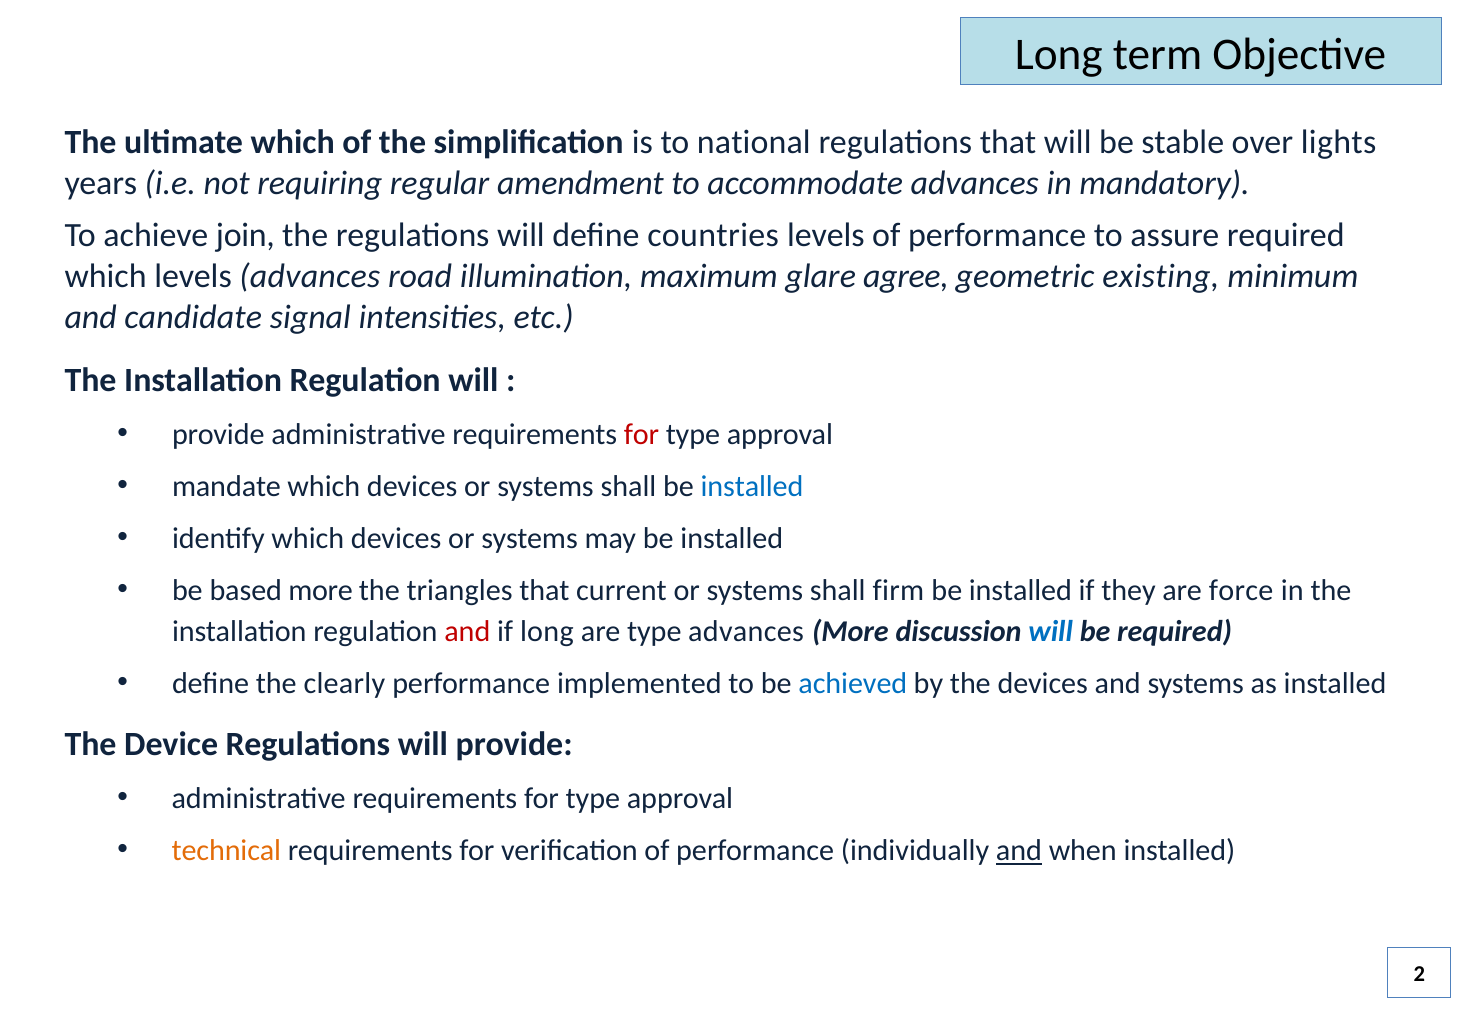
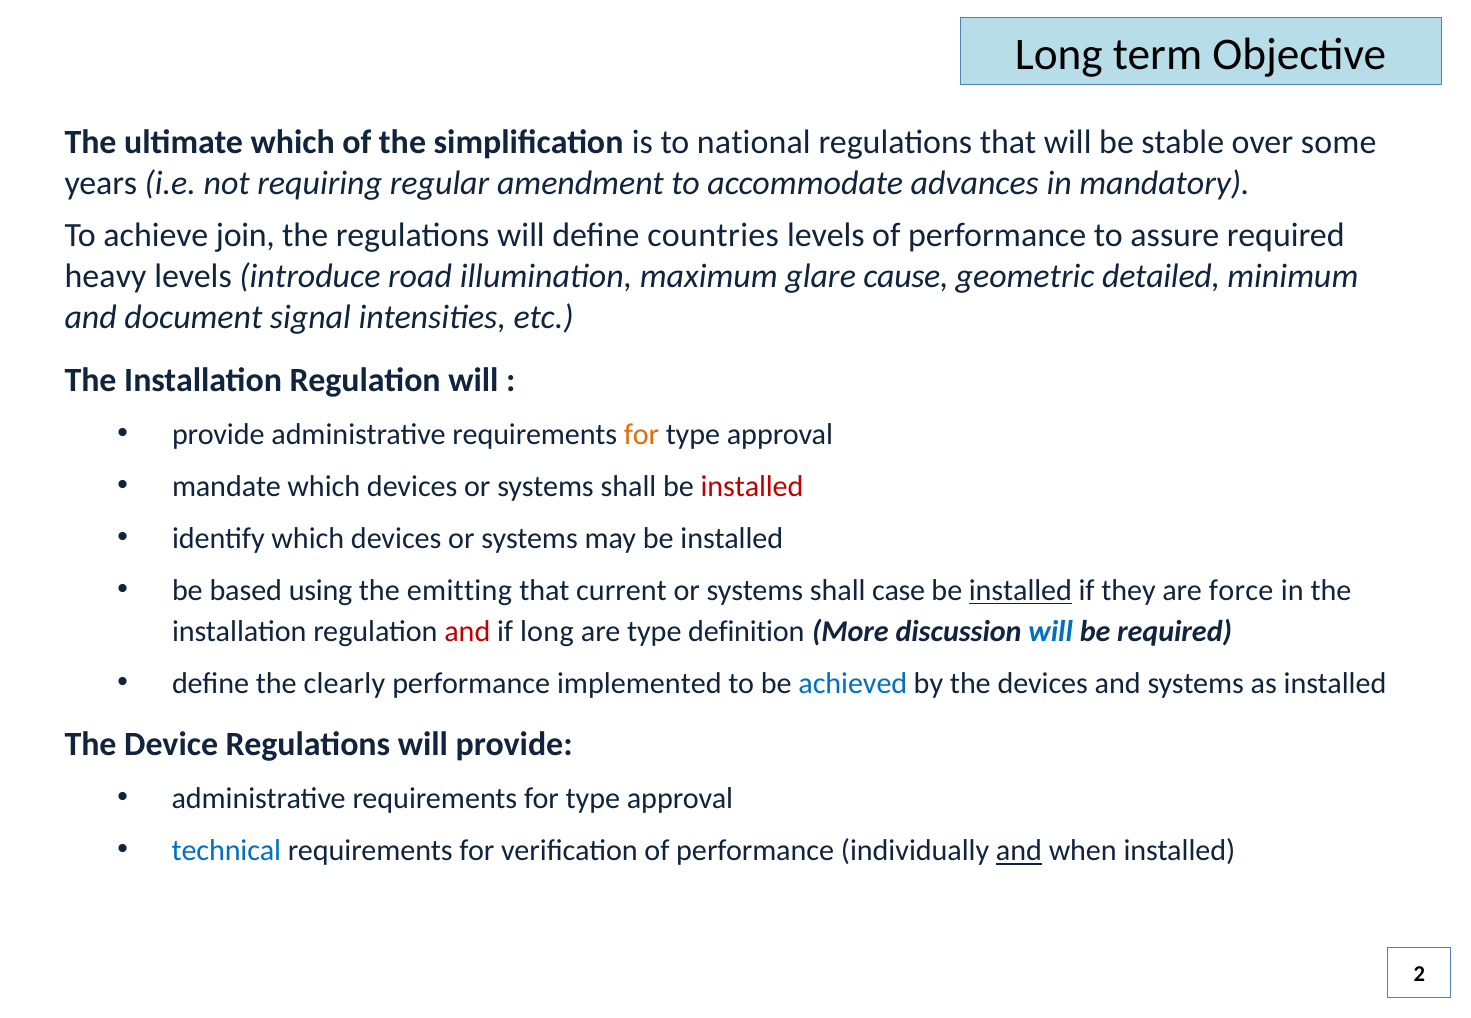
lights: lights -> some
which at (106, 276): which -> heavy
levels advances: advances -> introduce
agree: agree -> cause
existing: existing -> detailed
candidate: candidate -> document
for at (642, 435) colour: red -> orange
installed at (752, 487) colour: blue -> red
based more: more -> using
triangles: triangles -> emitting
firm: firm -> case
installed at (1020, 591) underline: none -> present
type advances: advances -> definition
technical colour: orange -> blue
